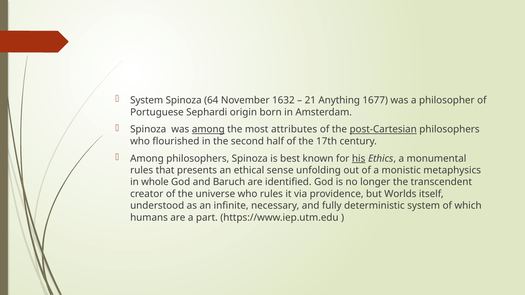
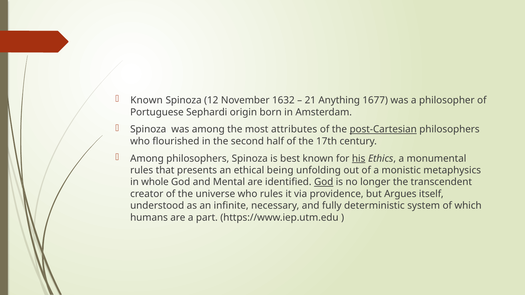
System at (147, 100): System -> Known
64: 64 -> 12
among at (208, 130) underline: present -> none
sense: sense -> being
Baruch: Baruch -> Mental
God at (324, 182) underline: none -> present
Worlds: Worlds -> Argues
